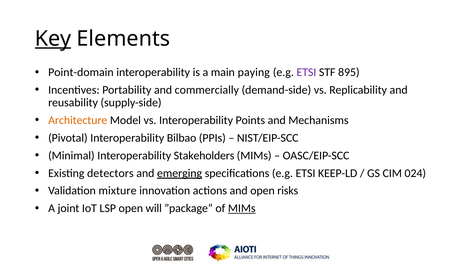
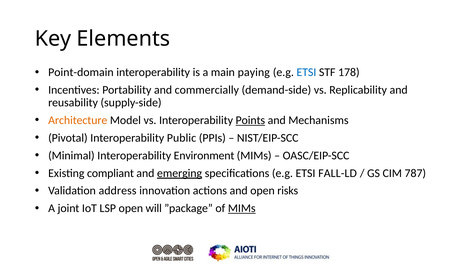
Key underline: present -> none
ETSI at (306, 72) colour: purple -> blue
895: 895 -> 178
Points underline: none -> present
Bilbao: Bilbao -> Public
Stakeholders: Stakeholders -> Environment
detectors: detectors -> compliant
KEEP-LD: KEEP-LD -> FALL-LD
024: 024 -> 787
mixture: mixture -> address
